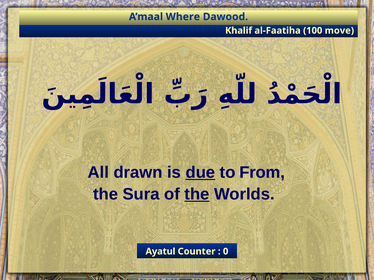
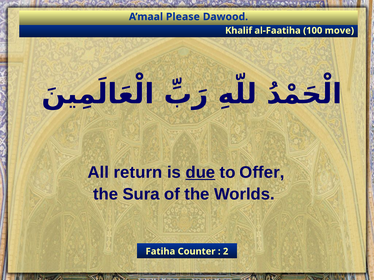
Where: Where -> Please
drawn: drawn -> return
From: From -> Offer
the at (197, 194) underline: present -> none
Ayatul: Ayatul -> Fatiha
0: 0 -> 2
